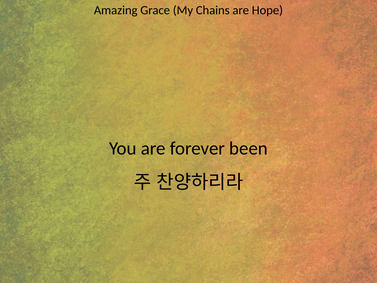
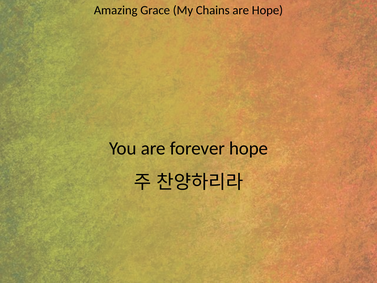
forever been: been -> hope
